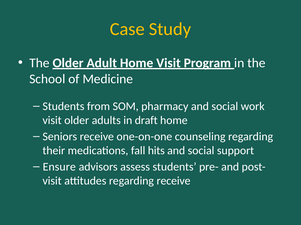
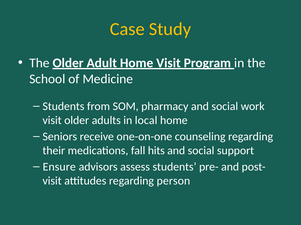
draft: draft -> local
regarding receive: receive -> person
